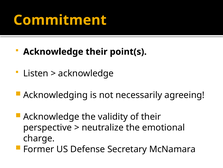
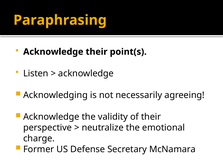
Commitment: Commitment -> Paraphrasing
